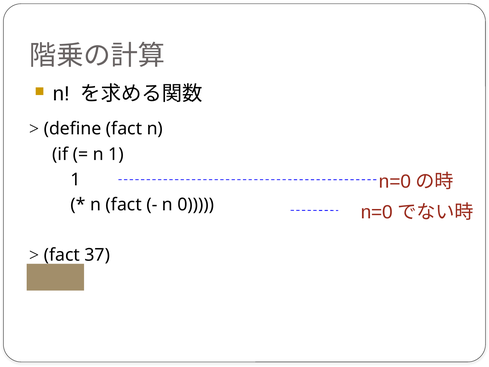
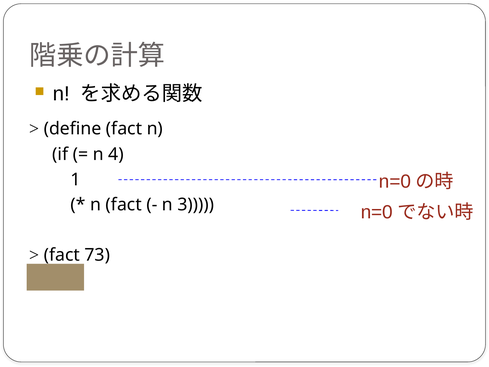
n 1: 1 -> 4
0: 0 -> 3
37: 37 -> 73
